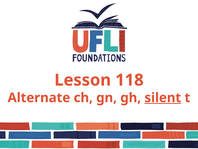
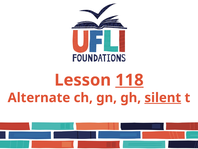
118 underline: none -> present
